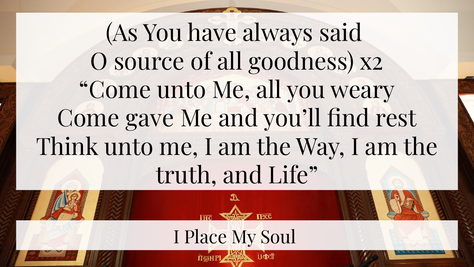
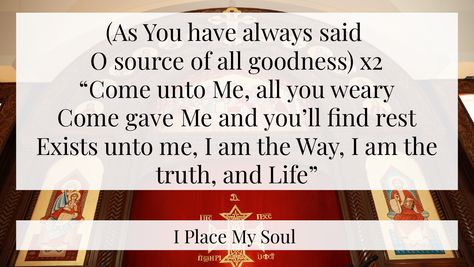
Think: Think -> Exists
